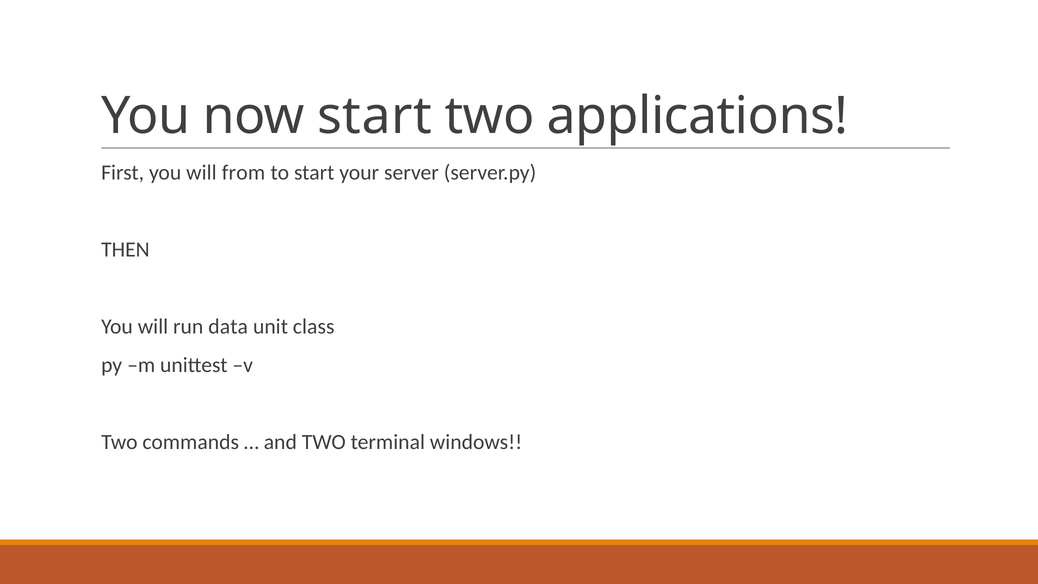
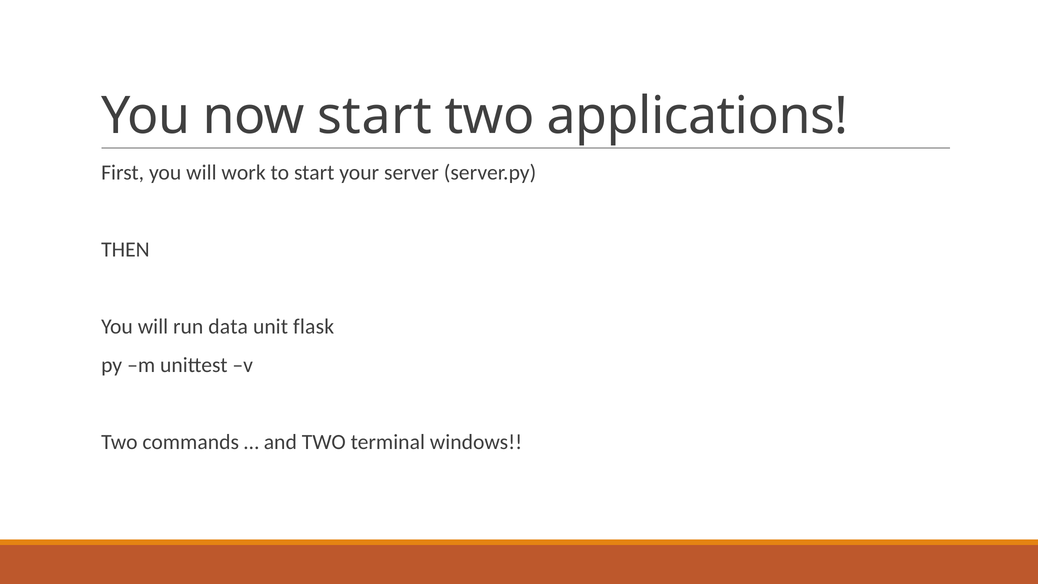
from: from -> work
class: class -> flask
